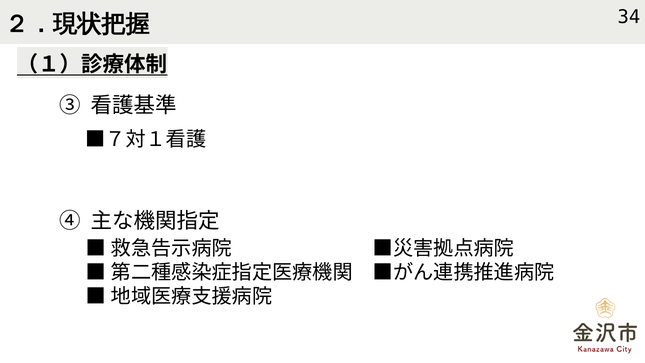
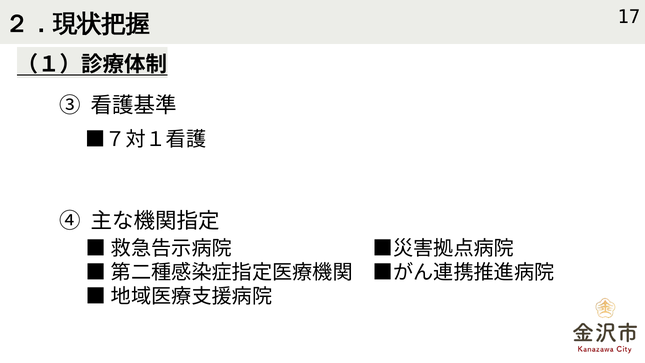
34: 34 -> 17
